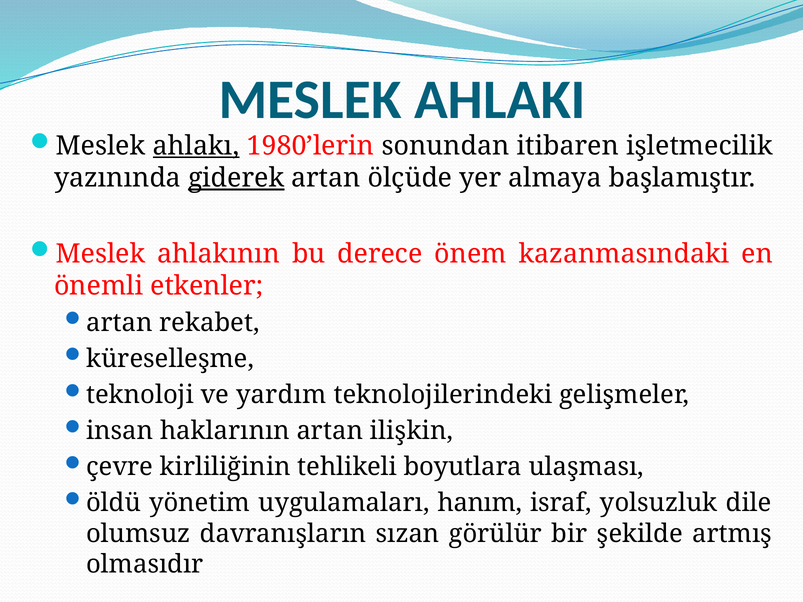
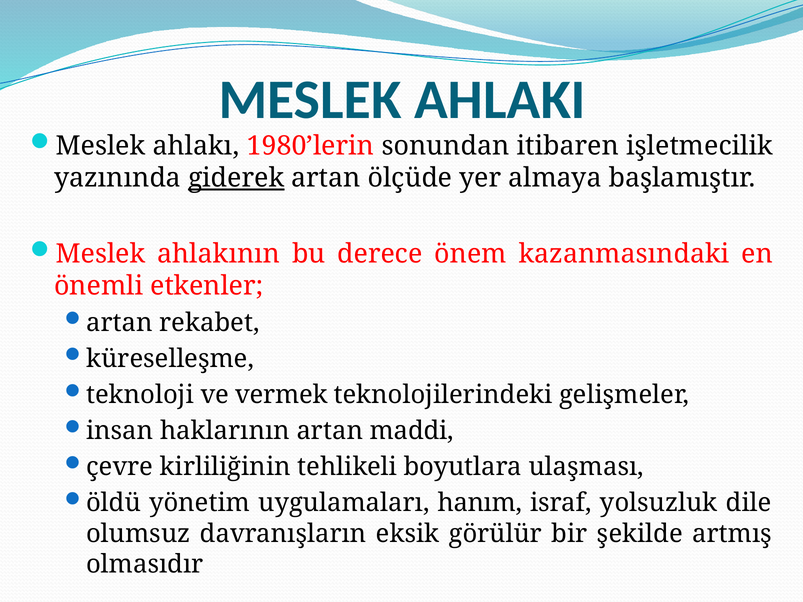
ahlakı underline: present -> none
yardım: yardım -> vermek
ilişkin: ilişkin -> maddi
sızan: sızan -> eksik
